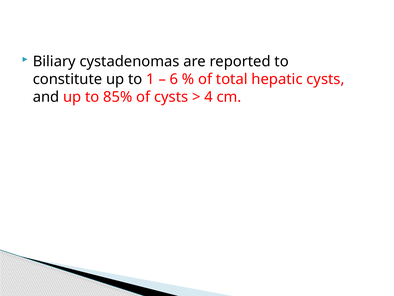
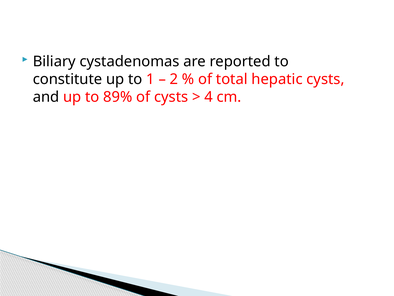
6: 6 -> 2
85%: 85% -> 89%
